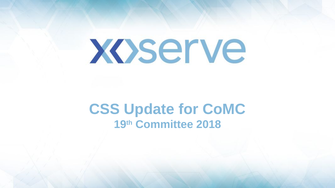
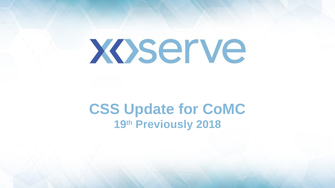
Committee: Committee -> Previously
